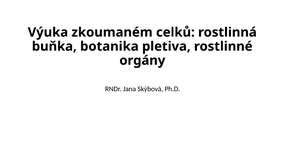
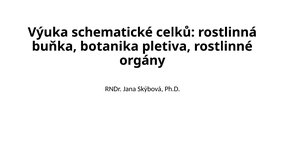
zkoumaném: zkoumaném -> schematické
